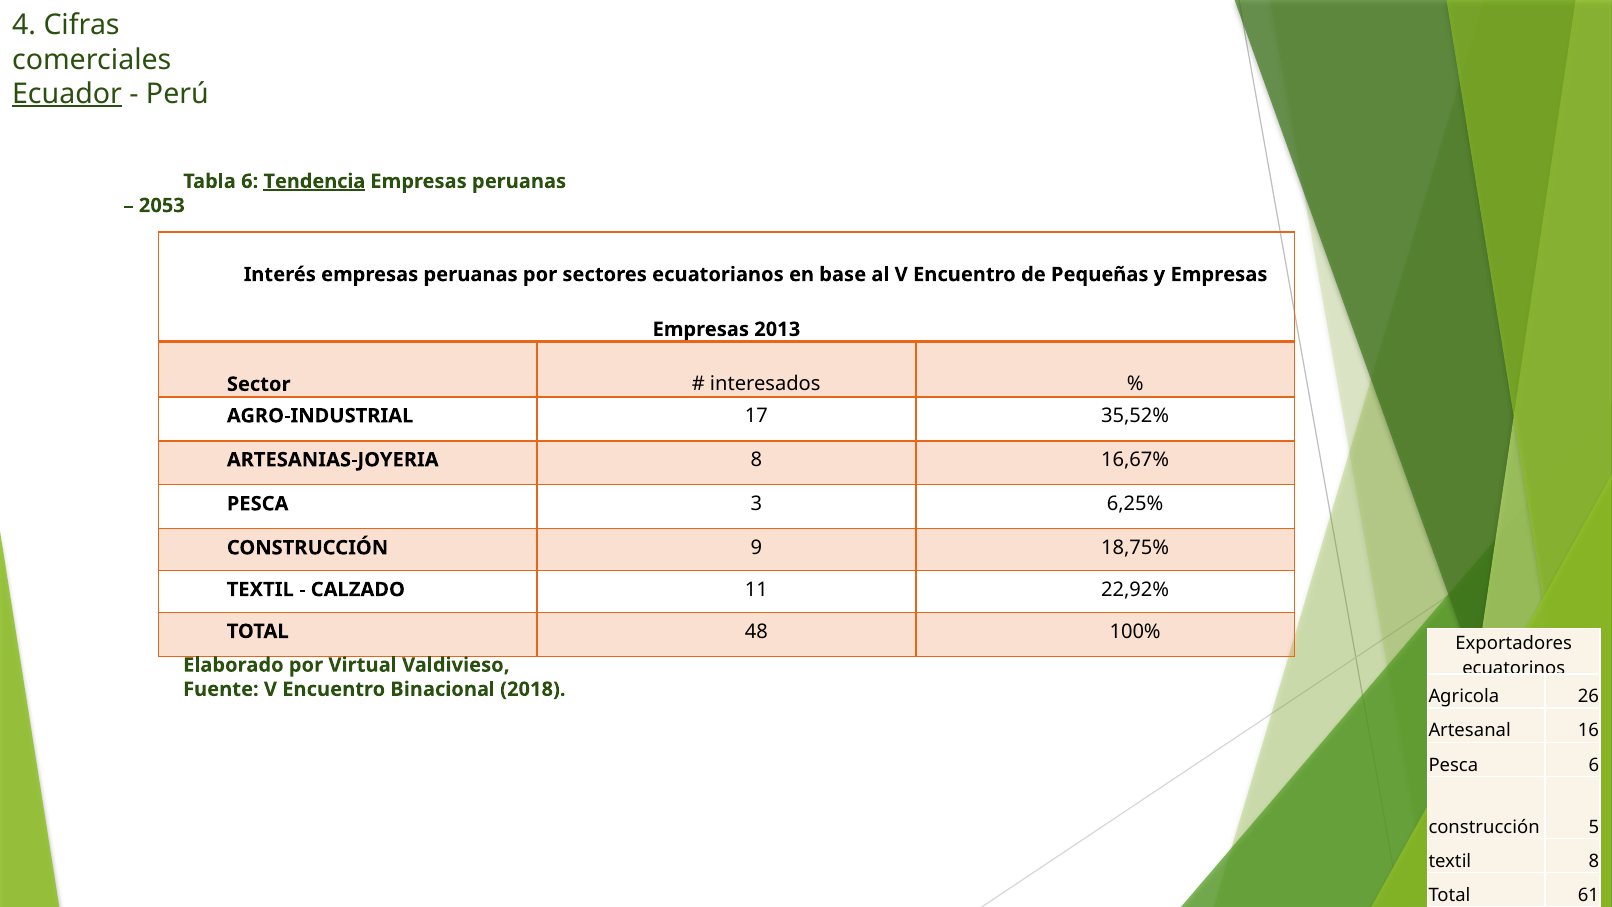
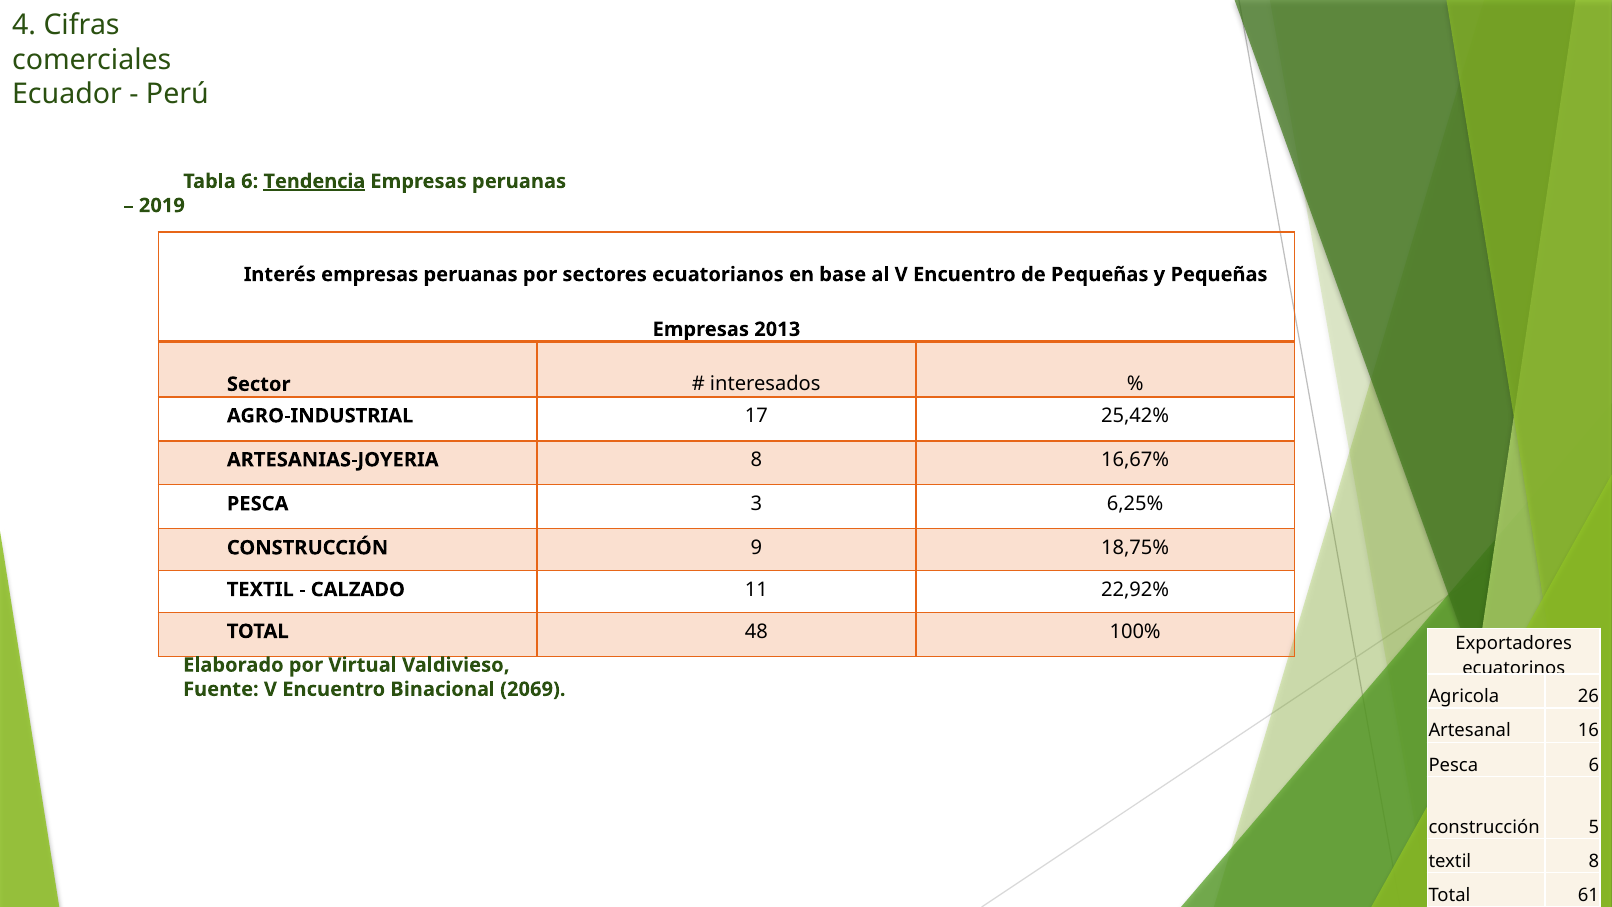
Ecuador underline: present -> none
2053: 2053 -> 2019
y Empresas: Empresas -> Pequeñas
35,52%: 35,52% -> 25,42%
2018: 2018 -> 2069
